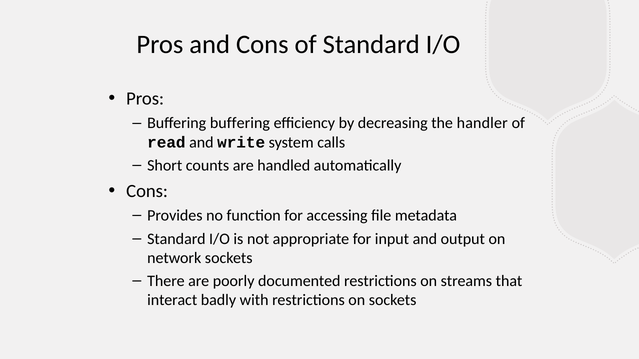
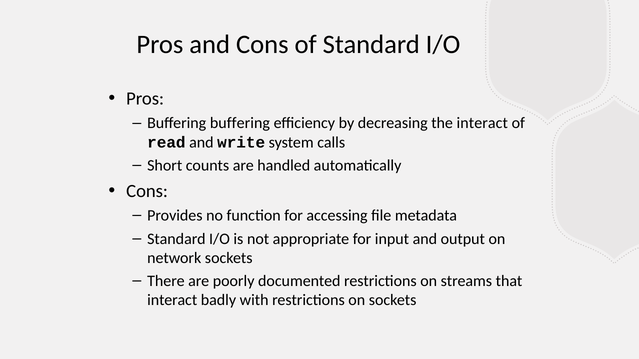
the handler: handler -> interact
